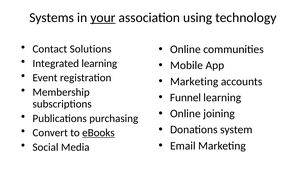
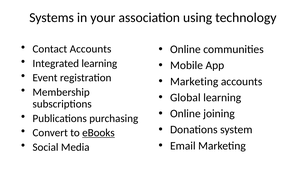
your underline: present -> none
Contact Solutions: Solutions -> Accounts
Funnel: Funnel -> Global
